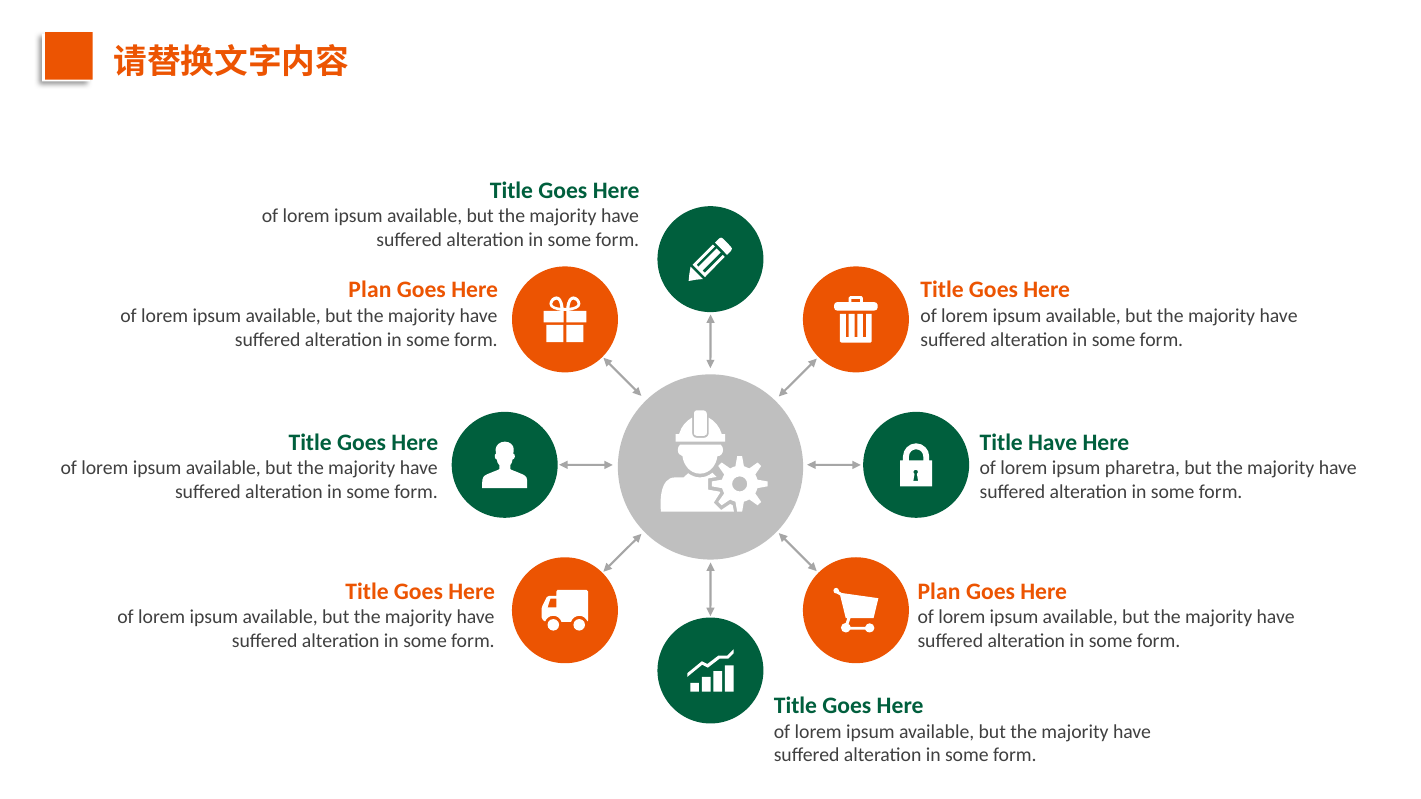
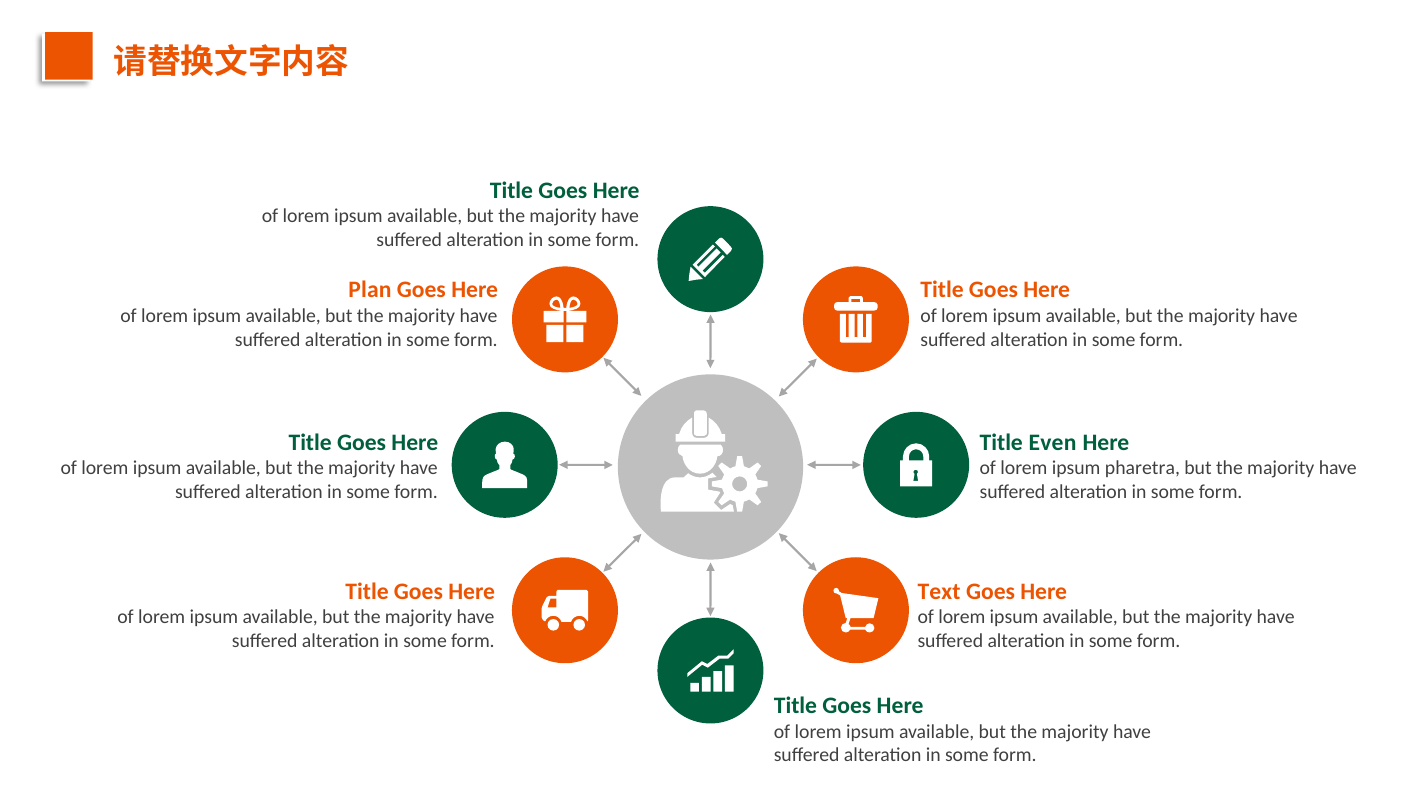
Title Have: Have -> Even
Plan at (939, 592): Plan -> Text
